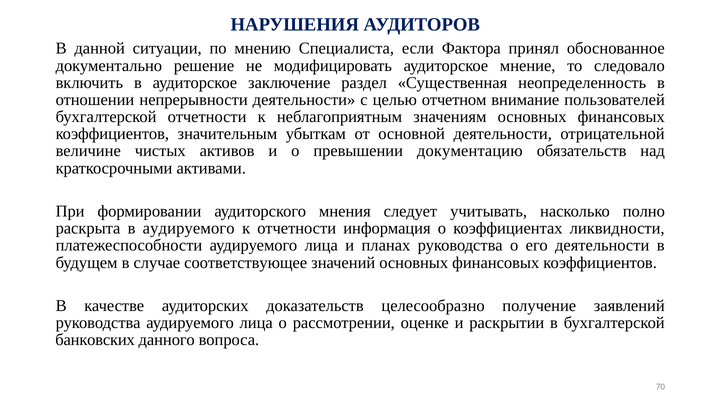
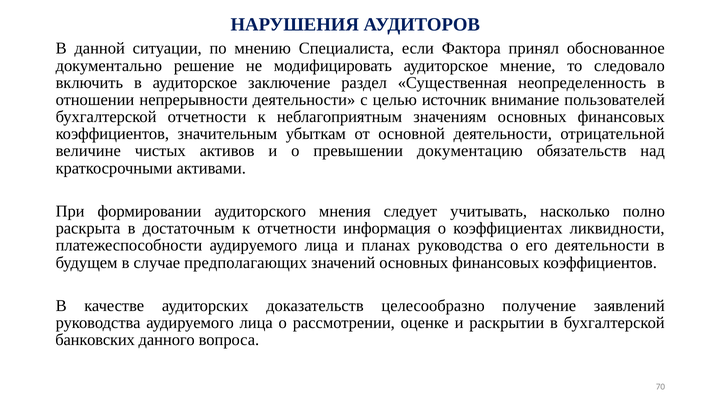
отчетном: отчетном -> источник
в аудируемого: аудируемого -> достаточным
соответствующее: соответствующее -> предполагающих
